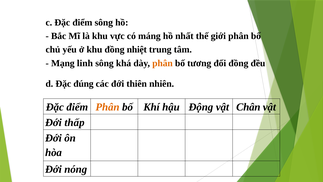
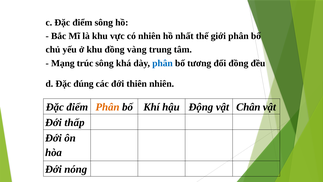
có máng: máng -> nhiên
nhiệt: nhiệt -> vàng
linh: linh -> trúc
phân at (162, 63) colour: orange -> blue
